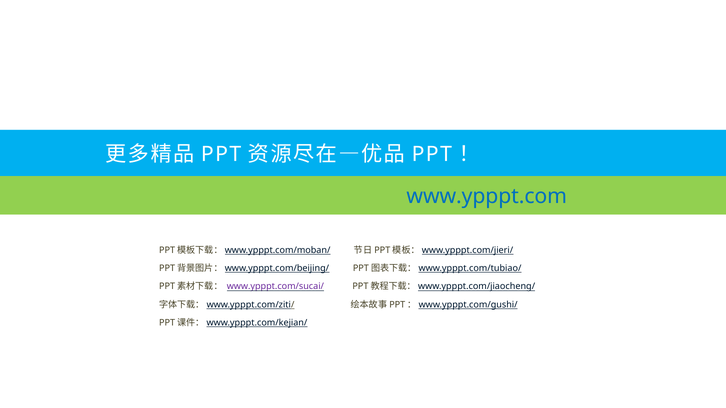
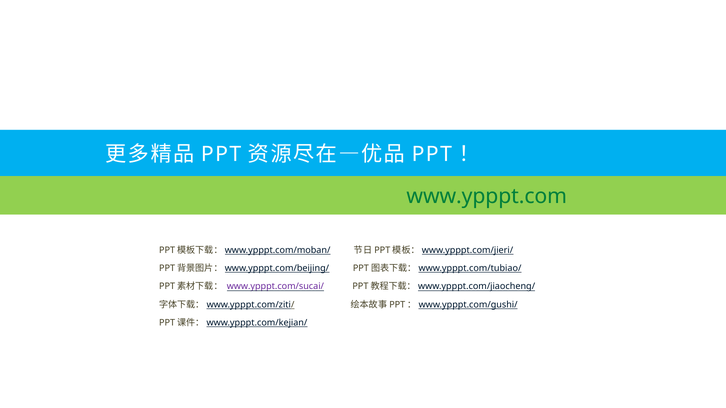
www.ypppt.com colour: blue -> green
